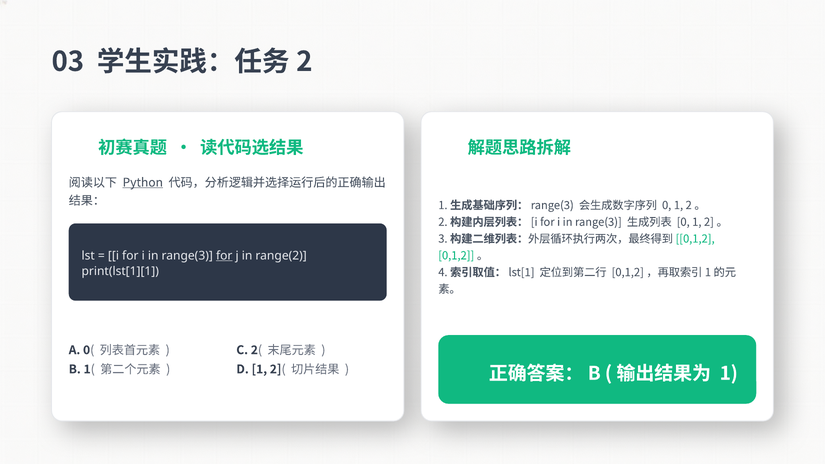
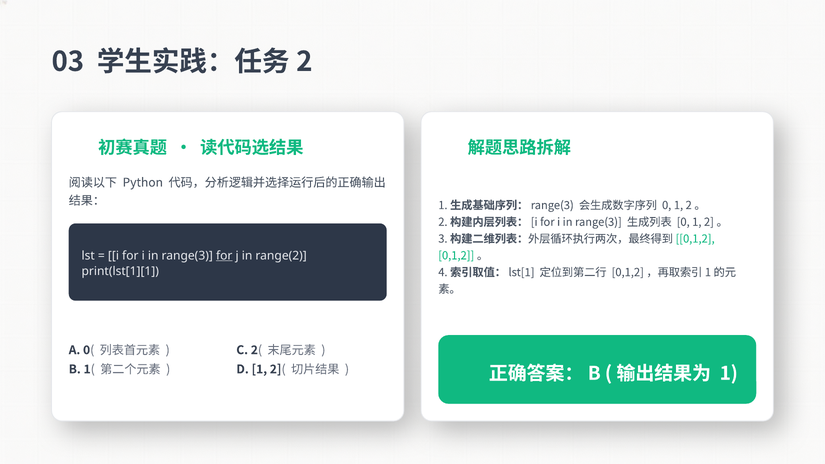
Python underline: present -> none
